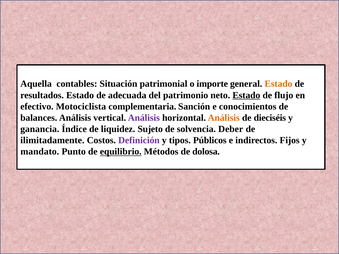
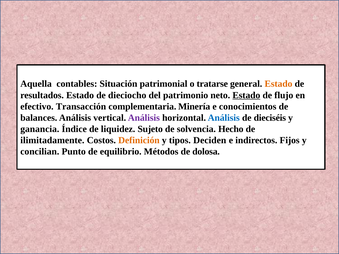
importe: importe -> tratarse
adecuada: adecuada -> dieciocho
Motociclista: Motociclista -> Transacción
Sanción: Sanción -> Minería
Análisis at (224, 118) colour: orange -> blue
Deber: Deber -> Hecho
Definición colour: purple -> orange
Públicos: Públicos -> Deciden
mandato: mandato -> concilian
equilibrio underline: present -> none
